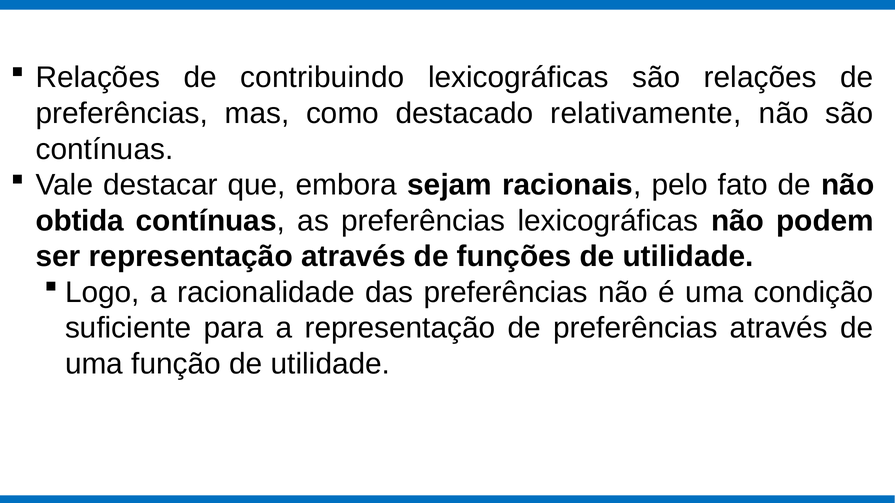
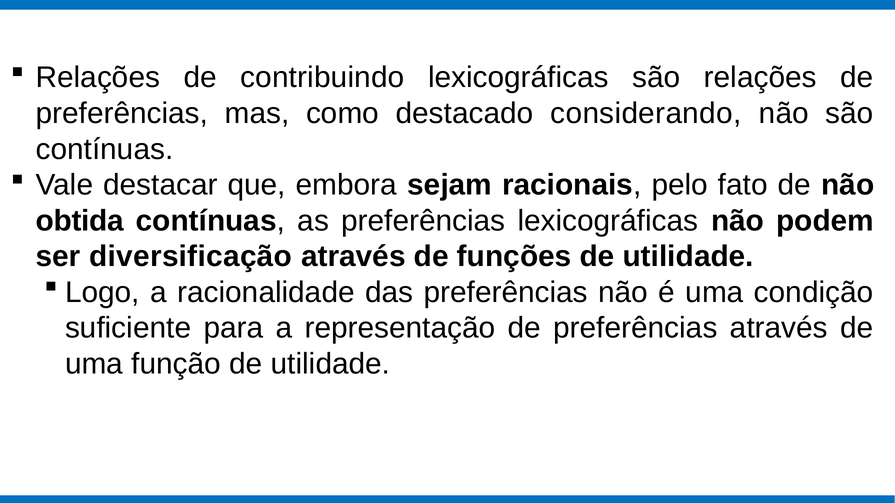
relativamente: relativamente -> considerando
ser representação: representação -> diversificação
